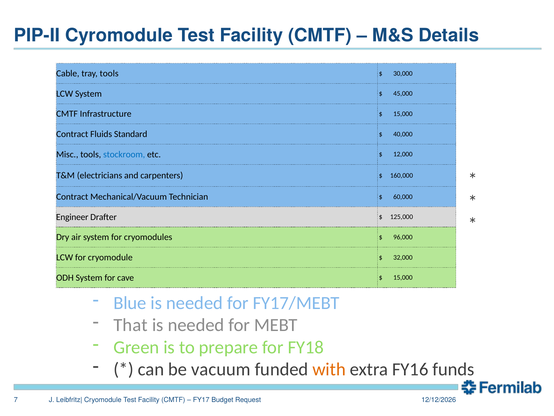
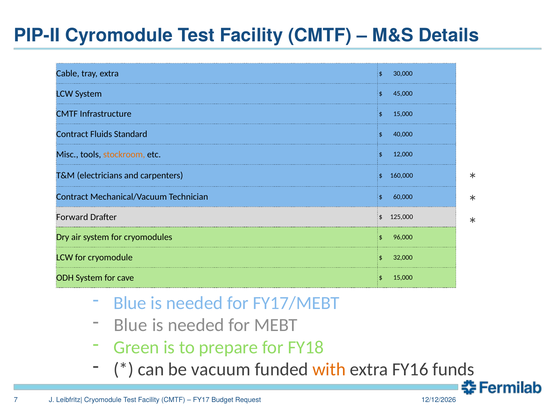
tray tools: tools -> extra
stockroom colour: blue -> orange
Engineer: Engineer -> Forward
That at (131, 325): That -> Blue
